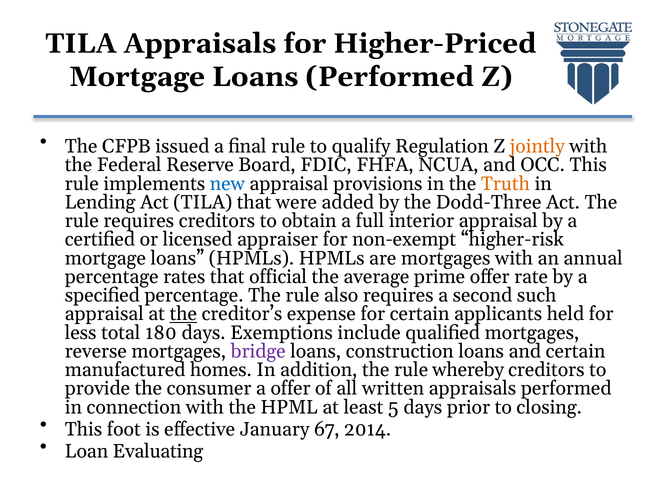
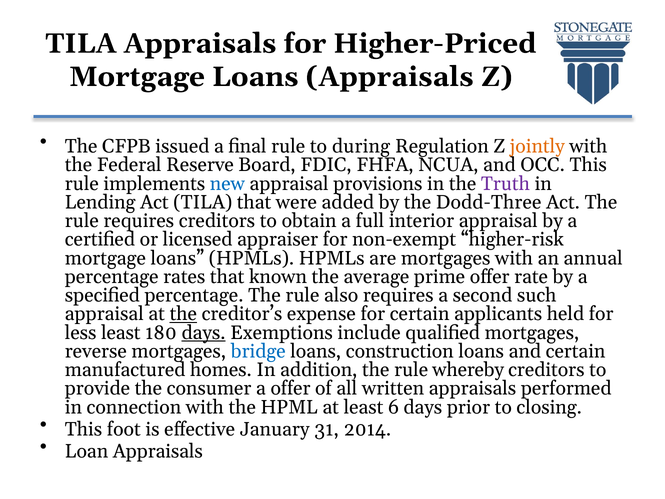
Loans Performed: Performed -> Appraisals
qualify: qualify -> during
Truth colour: orange -> purple
official: official -> known
less total: total -> least
days at (204, 332) underline: none -> present
bridge colour: purple -> blue
5: 5 -> 6
67: 67 -> 31
Loan Evaluating: Evaluating -> Appraisals
